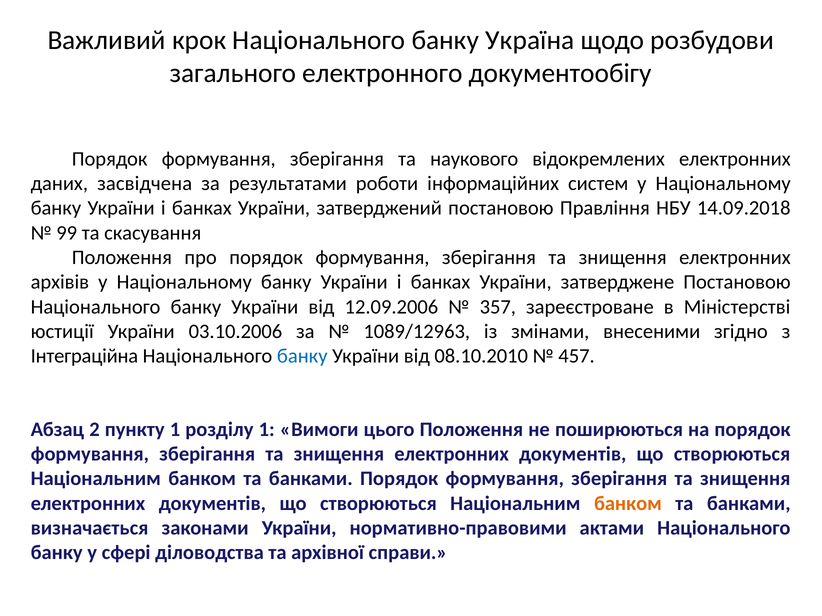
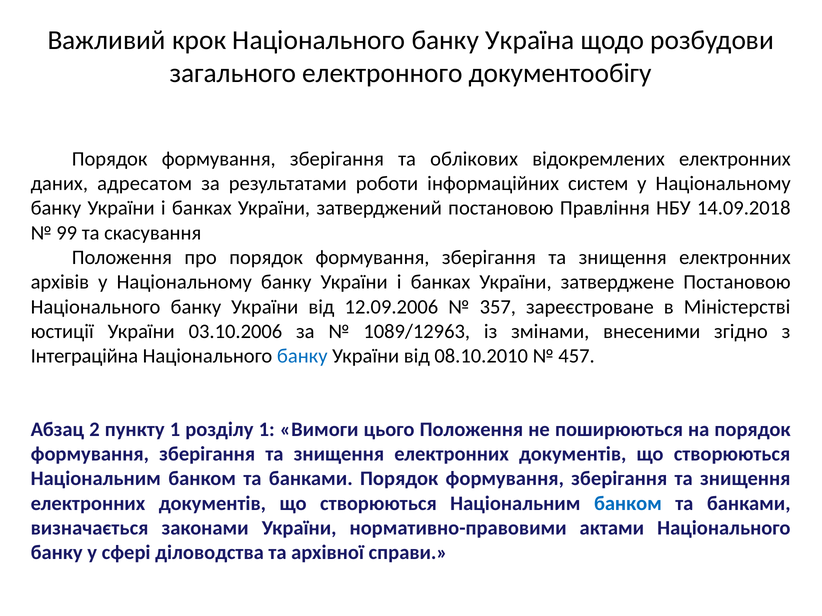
наукового: наукового -> облікових
засвідчена: засвідчена -> адресатом
банком at (628, 504) colour: orange -> blue
